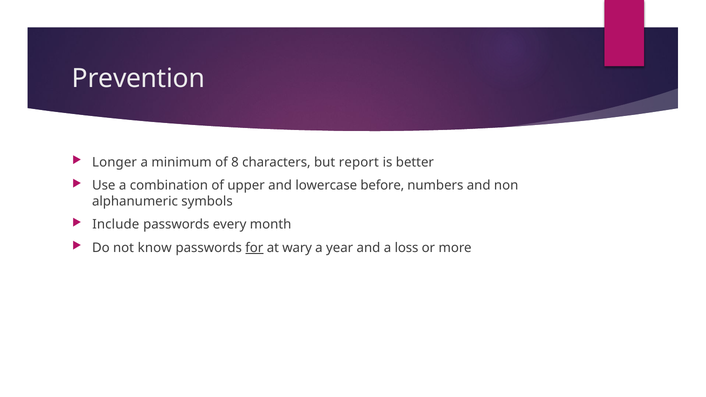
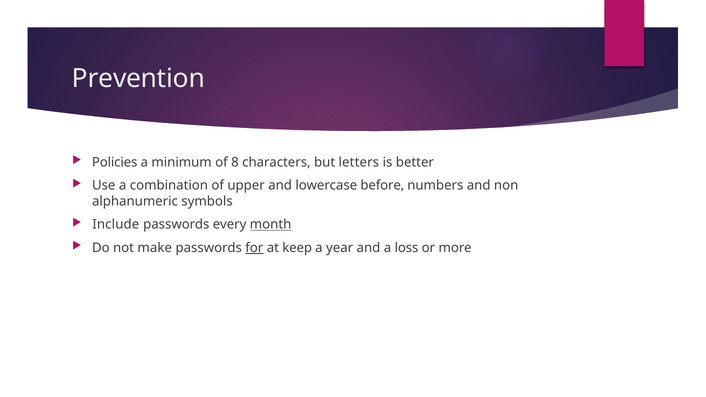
Longer: Longer -> Policies
report: report -> letters
month underline: none -> present
know: know -> make
wary: wary -> keep
